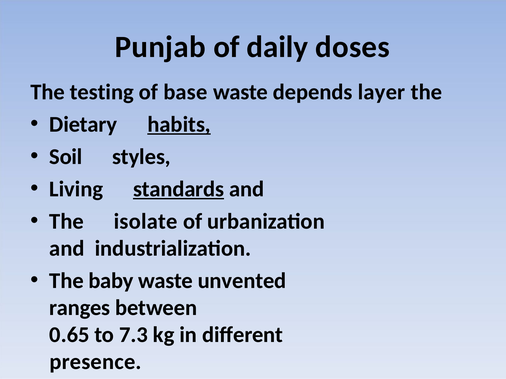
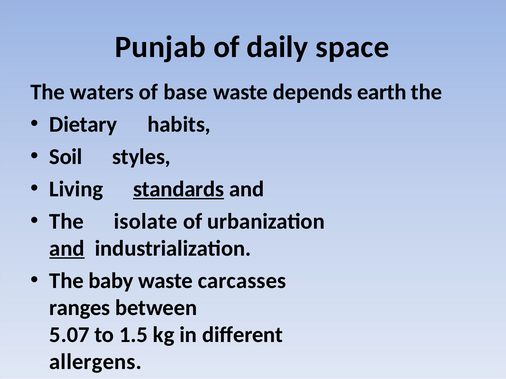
doses: doses -> space
testing: testing -> waters
layer: layer -> earth
habits underline: present -> none
and at (67, 249) underline: none -> present
unvented: unvented -> carcasses
0.65: 0.65 -> 5.07
7.3: 7.3 -> 1.5
presence: presence -> allergens
